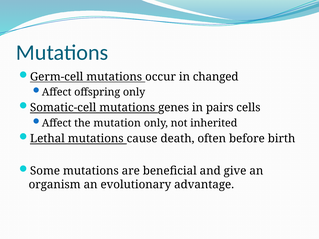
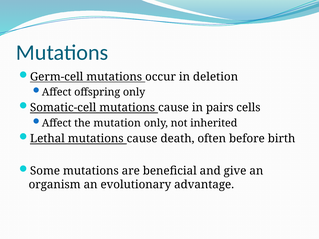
changed: changed -> deletion
Somatic-cell mutations genes: genes -> cause
